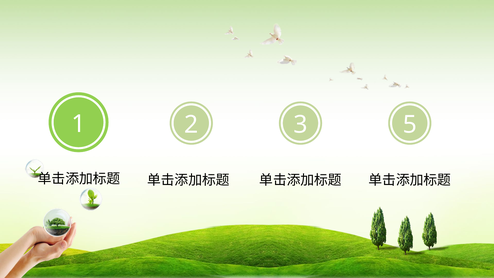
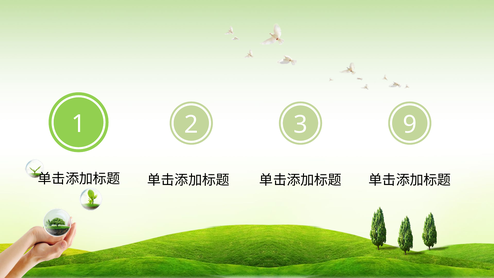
5: 5 -> 9
